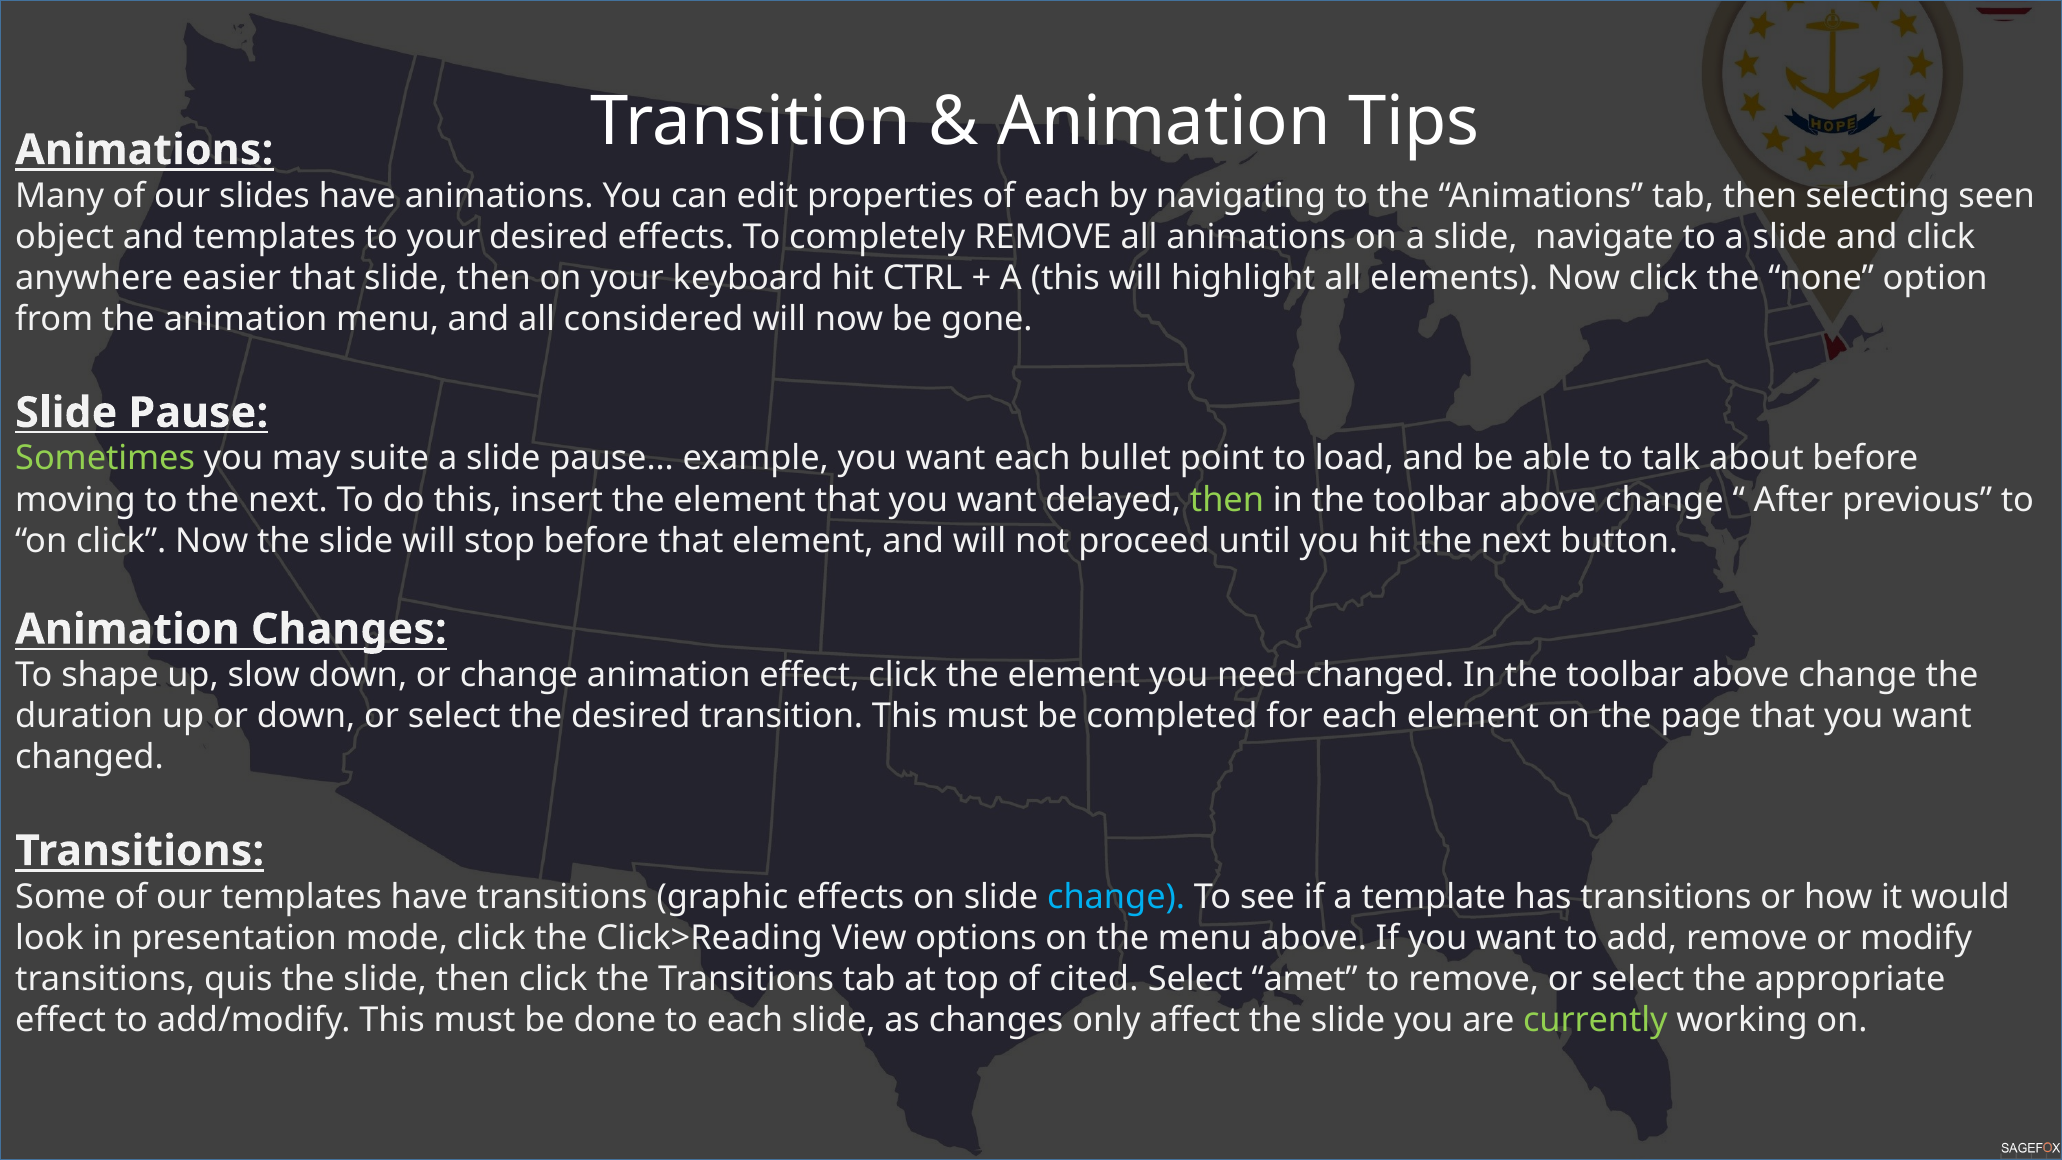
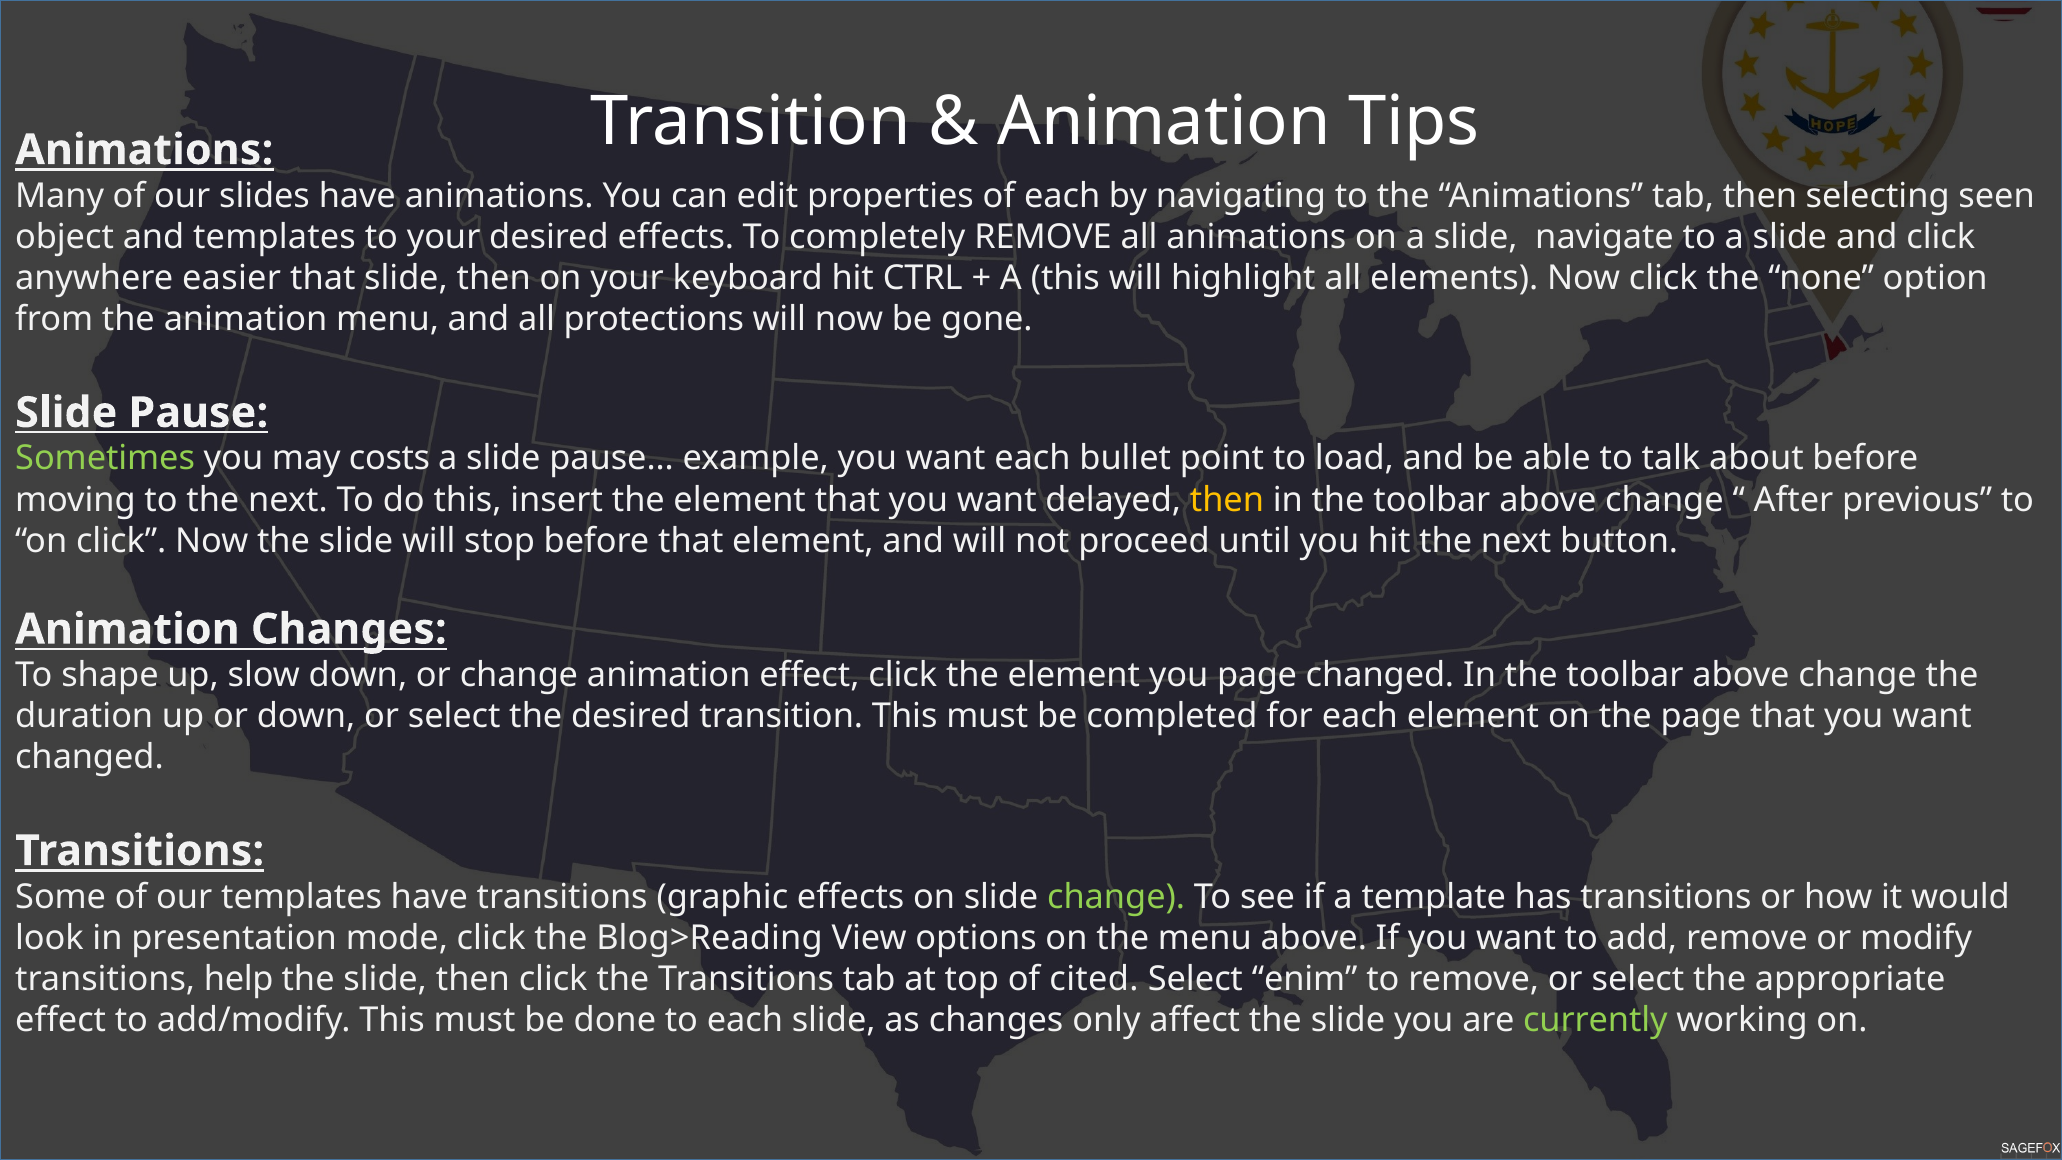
considered: considered -> protections
suite: suite -> costs
then at (1227, 500) colour: light green -> yellow
you need: need -> page
change at (1116, 897) colour: light blue -> light green
Click>Reading: Click>Reading -> Blog>Reading
quis: quis -> help
amet: amet -> enim
